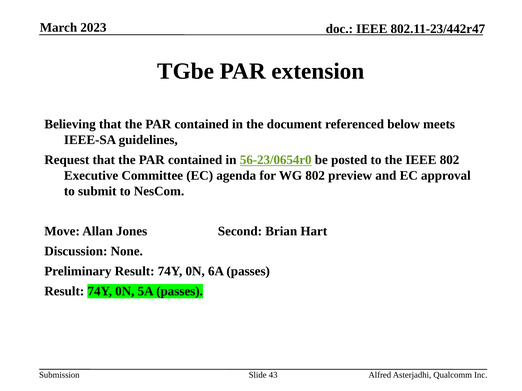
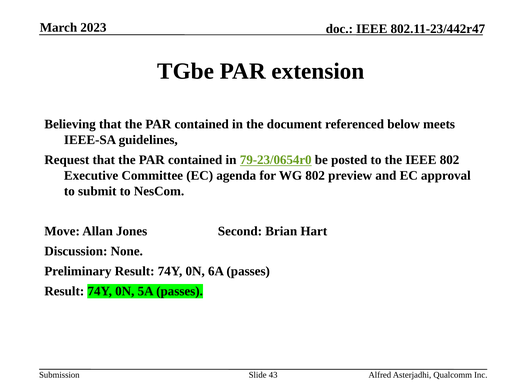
56-23/0654r0: 56-23/0654r0 -> 79-23/0654r0
